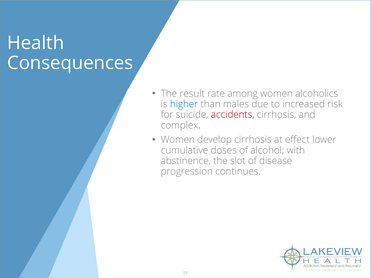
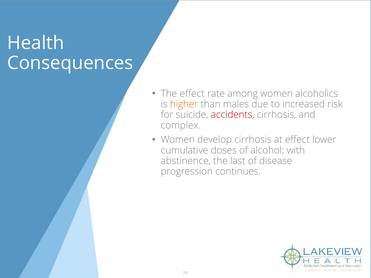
The result: result -> effect
higher colour: blue -> orange
slot: slot -> last
